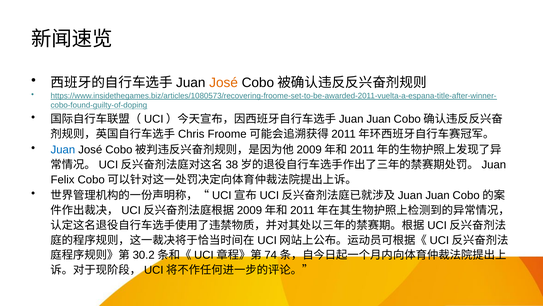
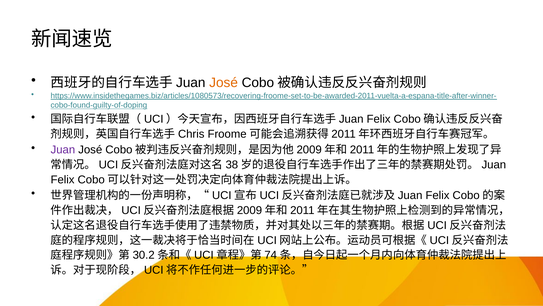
Juan at (379, 119): Juan -> Felix
Juan at (63, 150) colour: blue -> purple
Juan at (438, 195): Juan -> Felix
